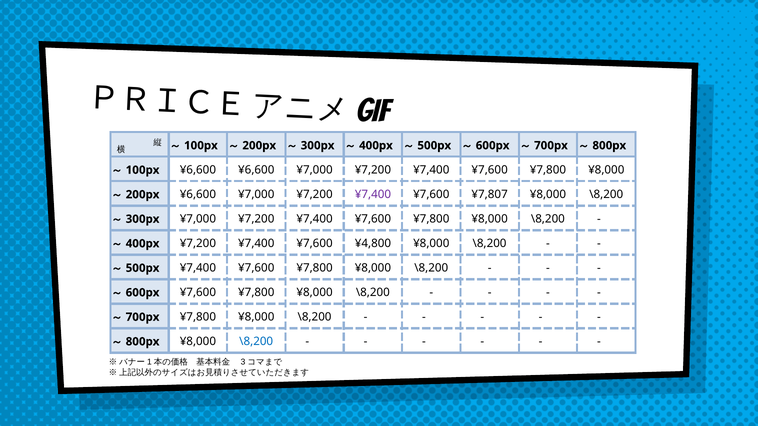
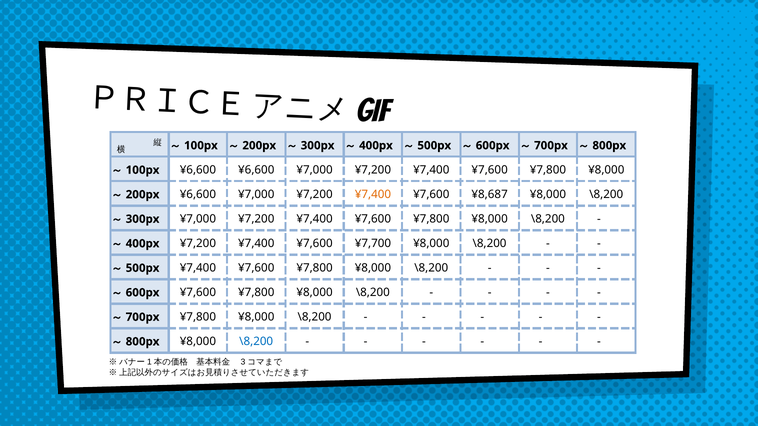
¥7,400 at (373, 195) colour: purple -> orange
¥7,807: ¥7,807 -> ¥8,687
¥4,800: ¥4,800 -> ¥7,700
